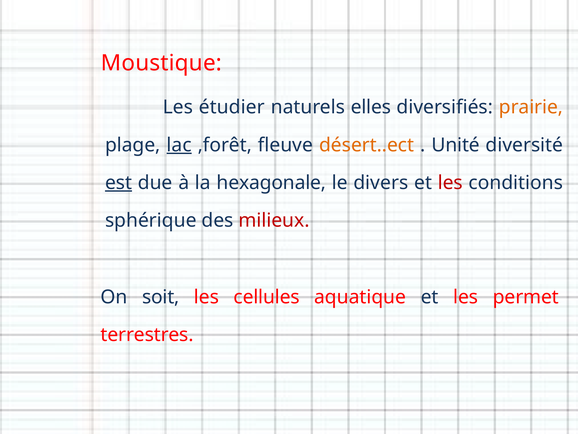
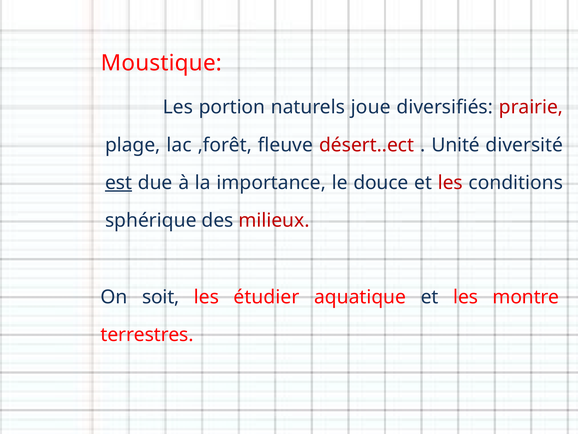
étudier: étudier -> portion
elles: elles -> joue
prairie colour: orange -> red
lac underline: present -> none
désert..ect colour: orange -> red
hexagonale: hexagonale -> importance
divers: divers -> douce
cellules: cellules -> étudier
permet: permet -> montre
